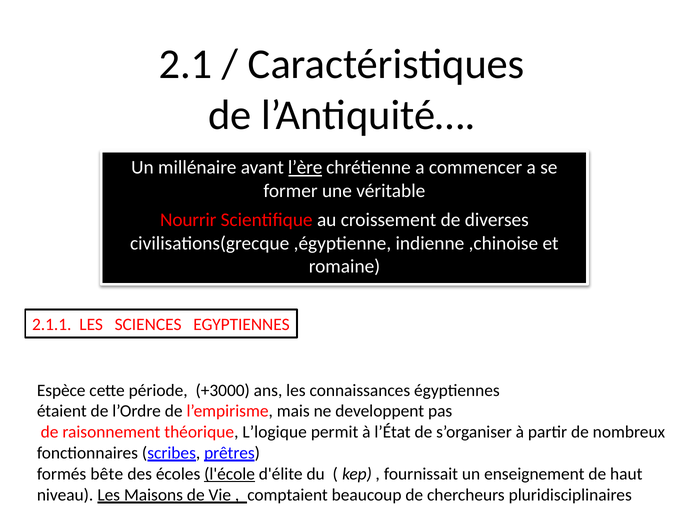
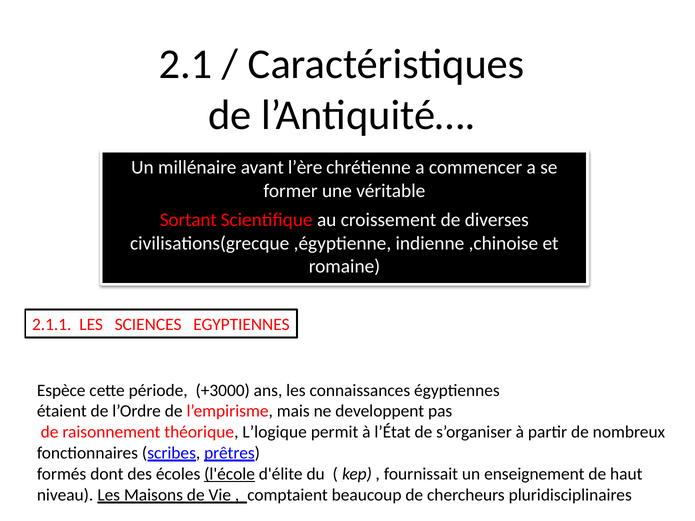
l’ère underline: present -> none
Nourrir: Nourrir -> Sortant
bête: bête -> dont
